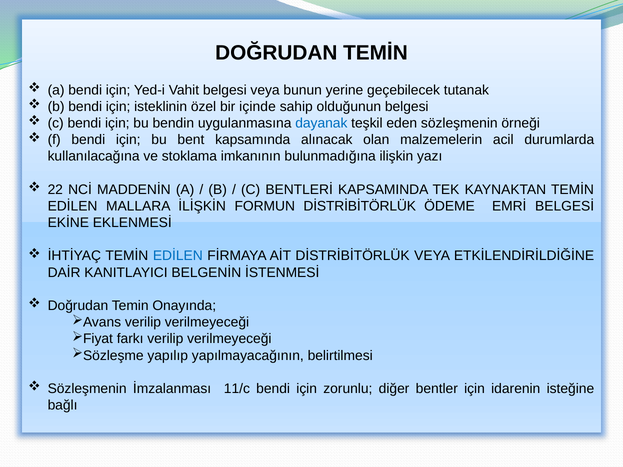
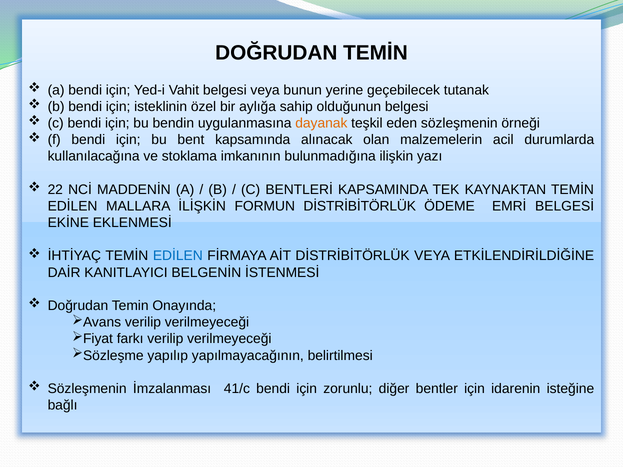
içinde: içinde -> aylığa
dayanak colour: blue -> orange
11/c: 11/c -> 41/c
